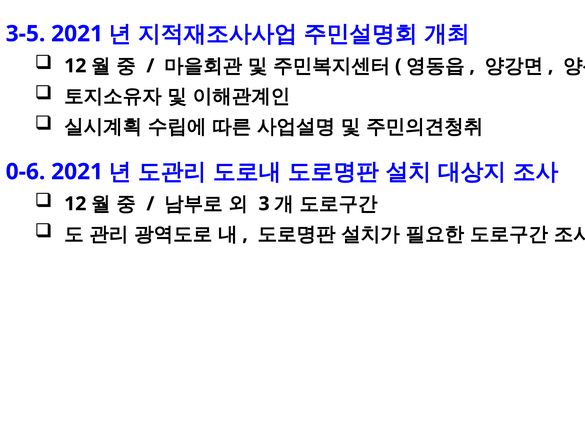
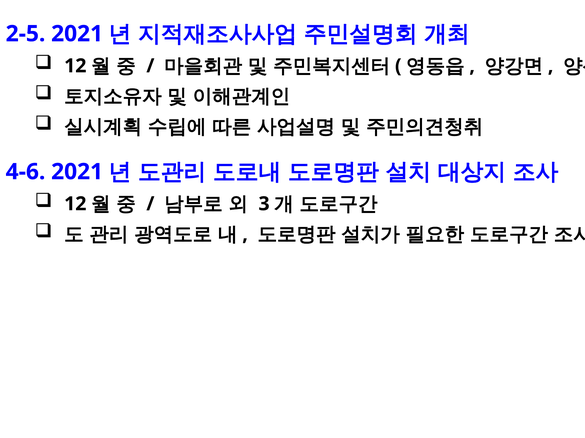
3-5: 3-5 -> 2-5
0-6: 0-6 -> 4-6
